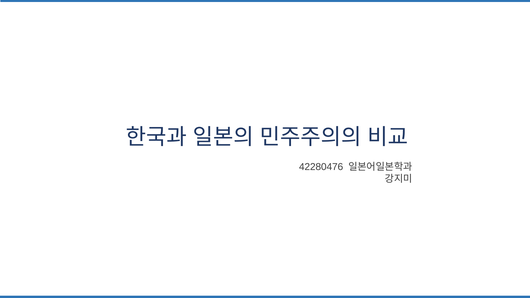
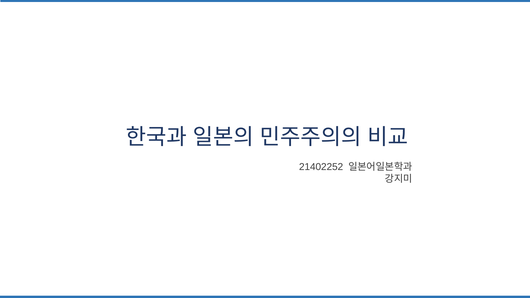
42280476: 42280476 -> 21402252
